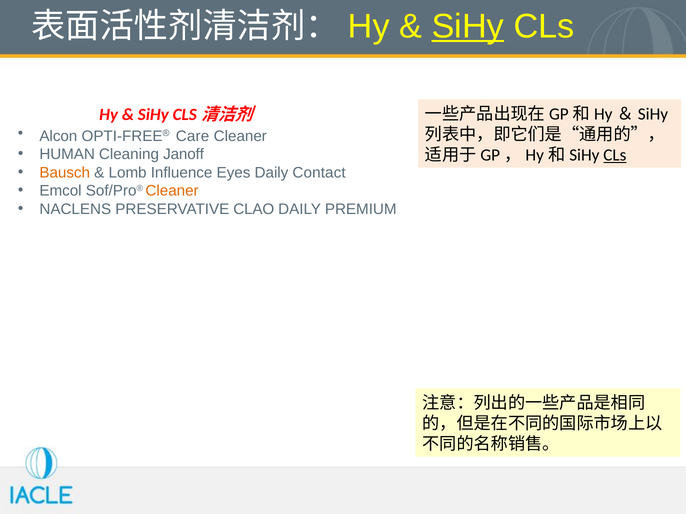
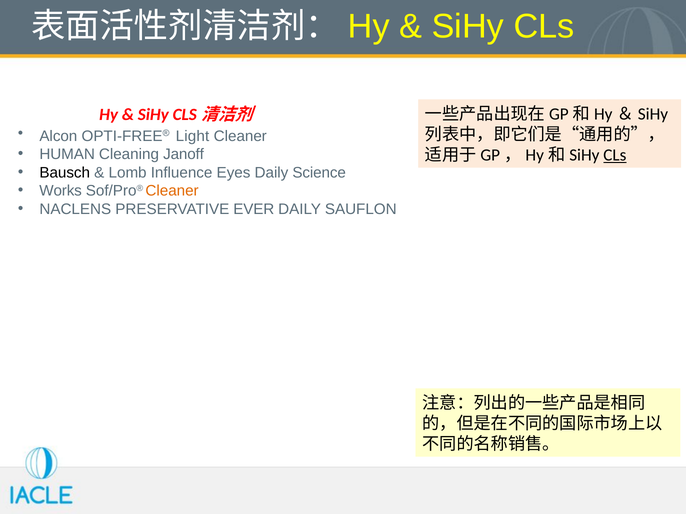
SiHy at (468, 26) underline: present -> none
Care: Care -> Light
Bausch colour: orange -> black
Contact: Contact -> Science
Emcol: Emcol -> Works
CLAO: CLAO -> EVER
PREMIUM: PREMIUM -> SAUFLON
